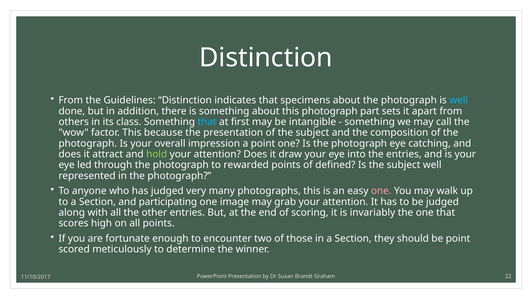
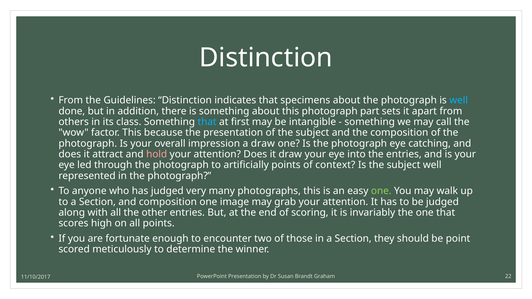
a point: point -> draw
hold colour: light green -> pink
rewarded: rewarded -> artificially
defined: defined -> context
one at (381, 191) colour: pink -> light green
and participating: participating -> composition
